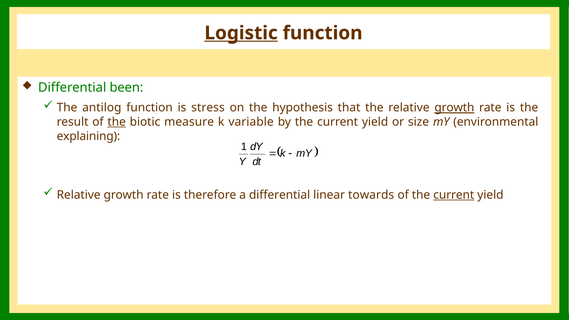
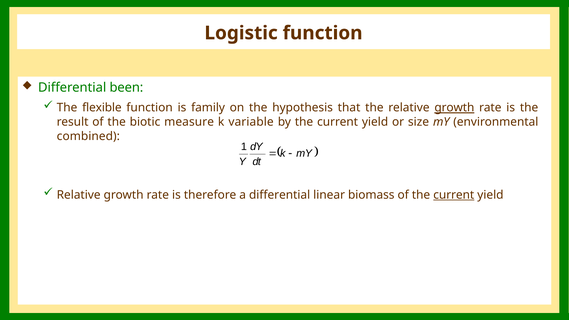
Logistic underline: present -> none
antilog: antilog -> flexible
stress: stress -> family
the at (117, 122) underline: present -> none
explaining: explaining -> combined
towards: towards -> biomass
